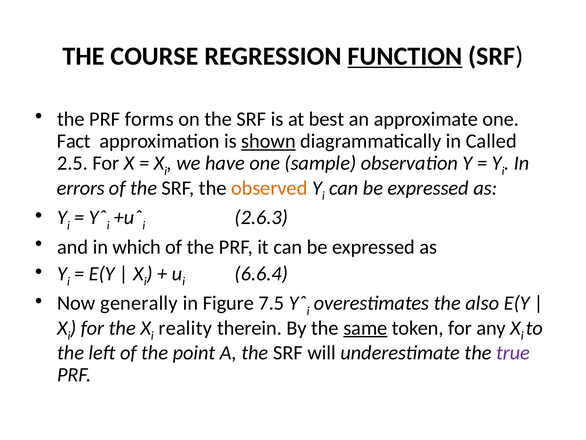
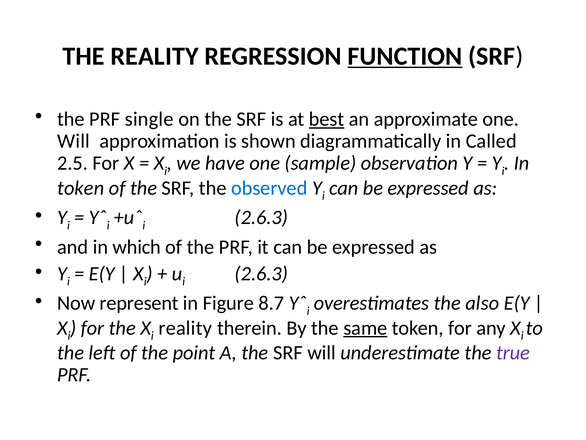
THE COURSE: COURSE -> REALITY
forms: forms -> single
best underline: none -> present
Fact at (74, 141): Fact -> Will
shown underline: present -> none
errors at (81, 188): errors -> token
observed colour: orange -> blue
6.6.4 at (261, 273): 6.6.4 -> 2.6.3
generally: generally -> represent
7.5: 7.5 -> 8.7
